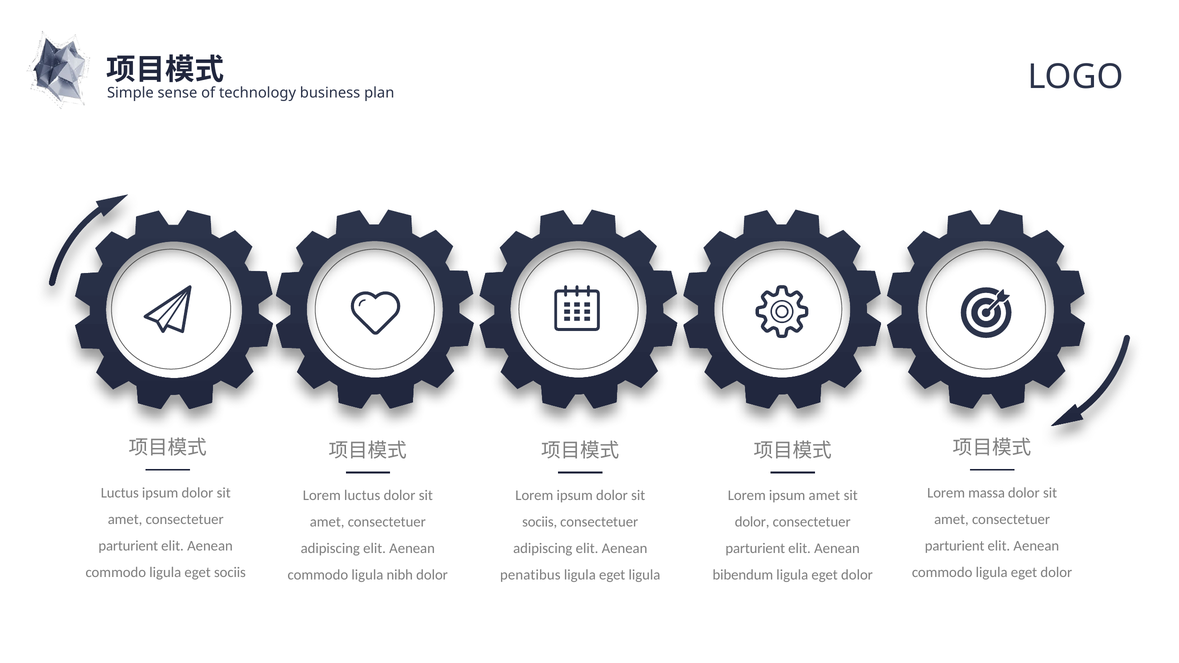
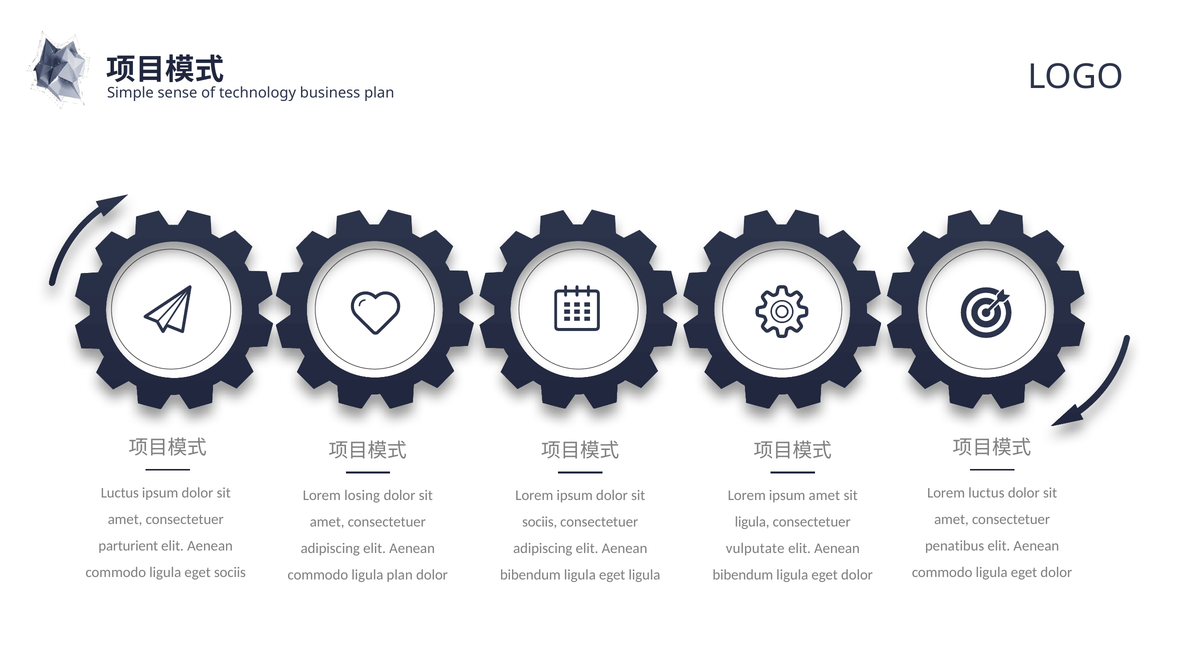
Lorem massa: massa -> luctus
Lorem luctus: luctus -> losing
dolor at (752, 522): dolor -> ligula
parturient at (955, 546): parturient -> penatibus
parturient at (755, 549): parturient -> vulputate
ligula nibh: nibh -> plan
penatibus at (530, 575): penatibus -> bibendum
